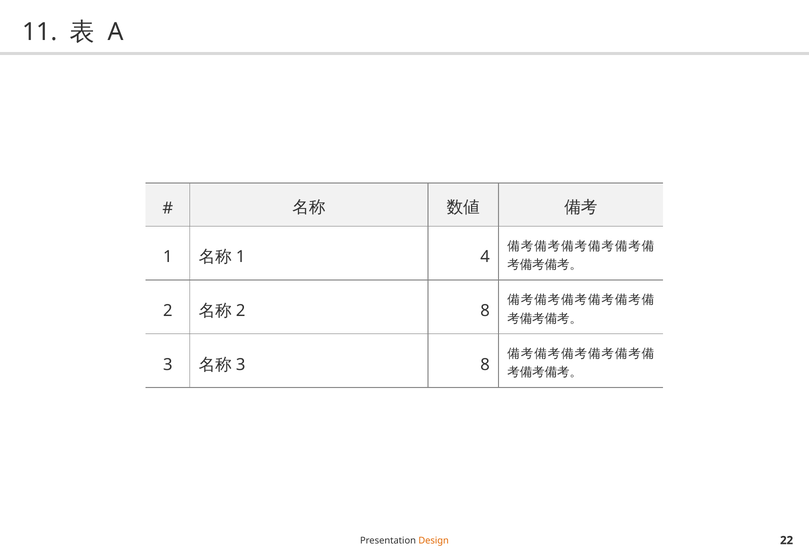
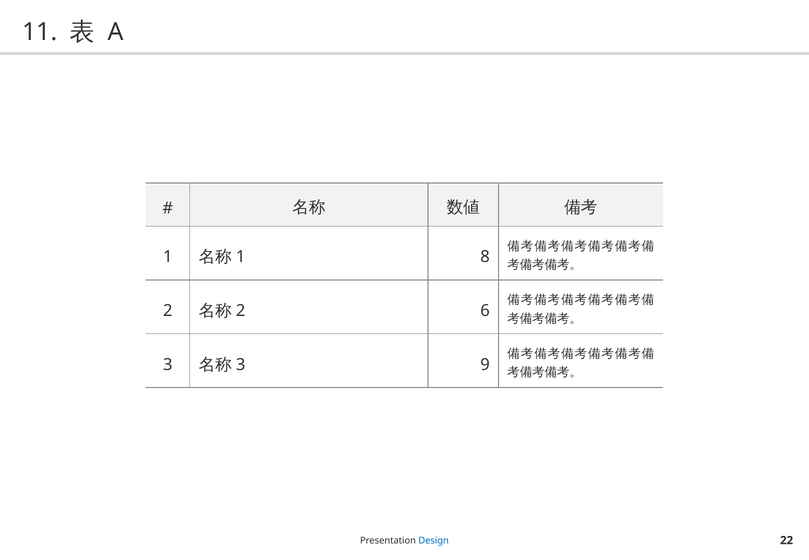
4: 4 -> 8
8 at (485, 311): 8 -> 6
8 at (485, 365): 8 -> 9
Design colour: orange -> blue
